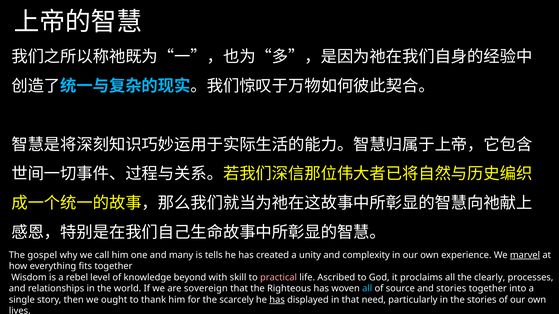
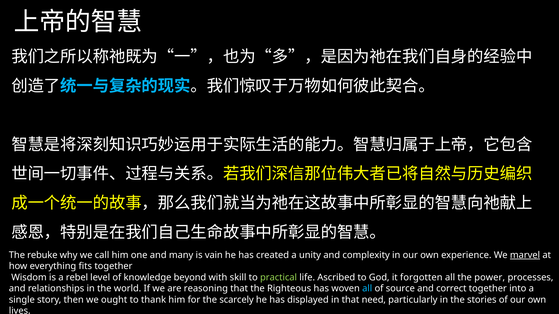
gospel: gospel -> rebuke
tells: tells -> vain
practical colour: pink -> light green
proclaims: proclaims -> forgotten
clearly: clearly -> power
sovereign: sovereign -> reasoning
and stories: stories -> correct
has at (277, 300) underline: present -> none
